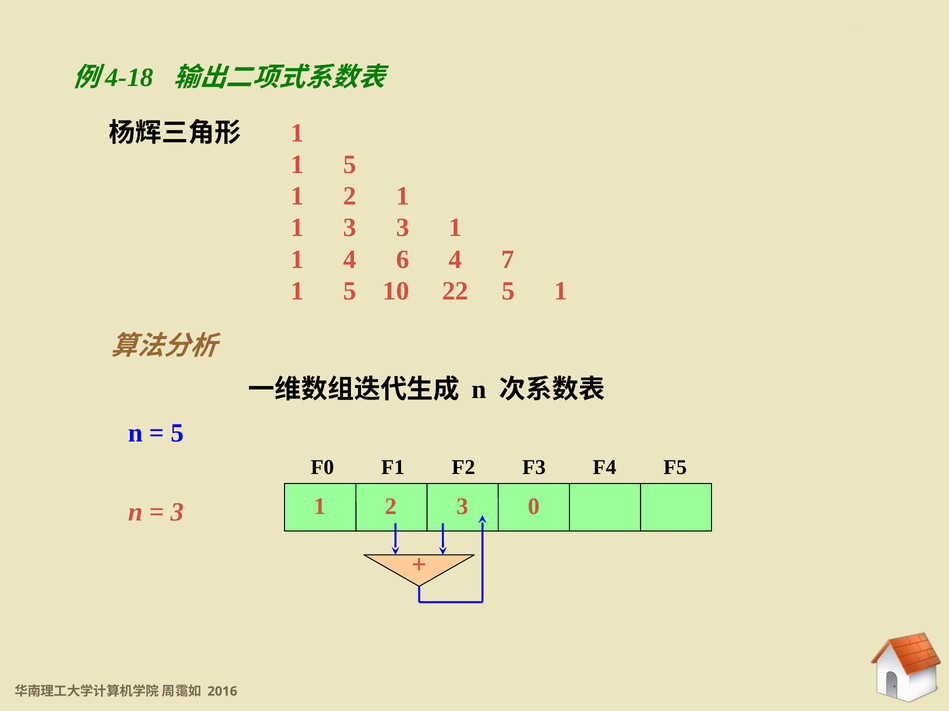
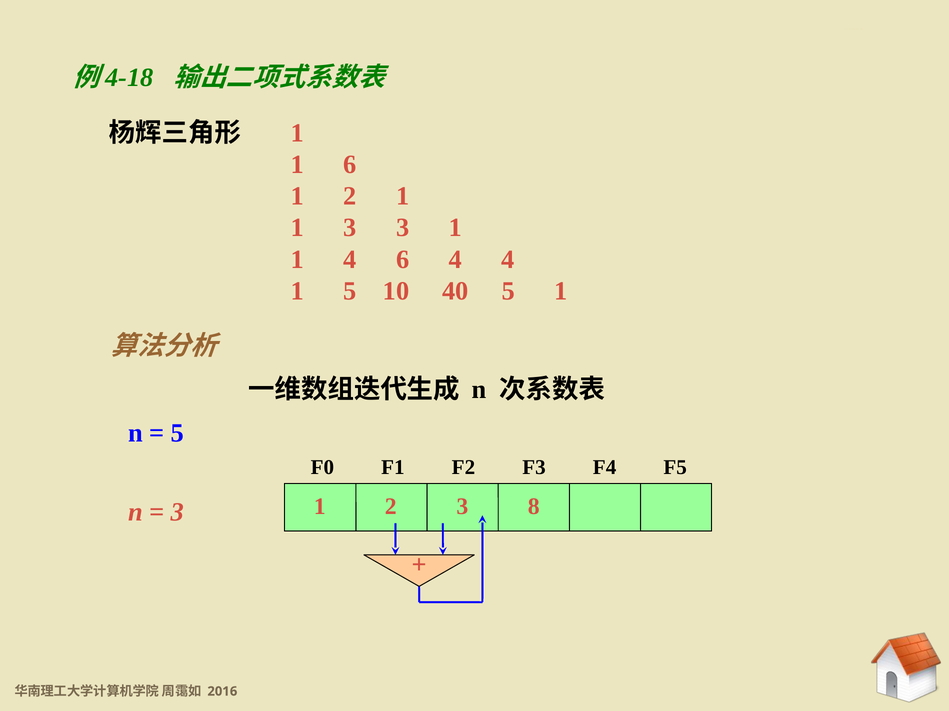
5 at (350, 165): 5 -> 6
4 7: 7 -> 4
22: 22 -> 40
0: 0 -> 8
